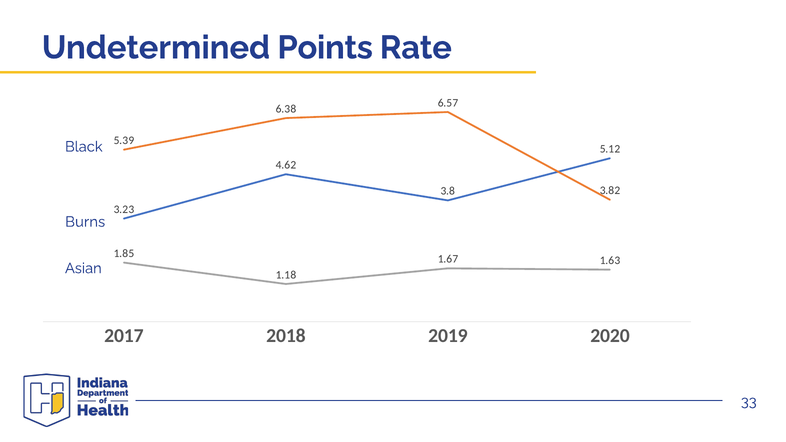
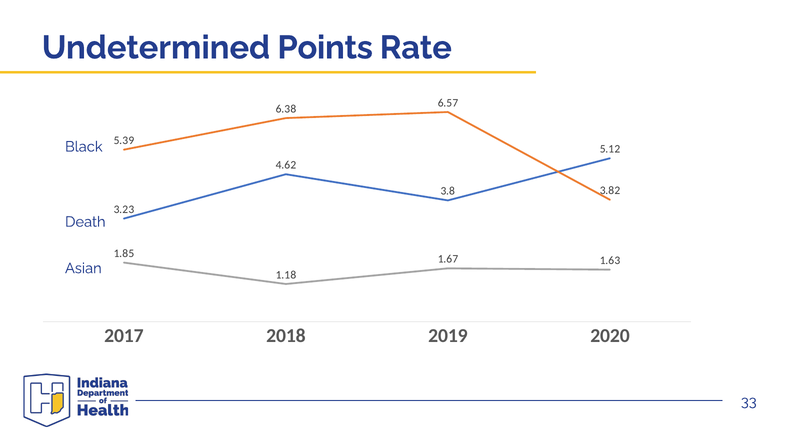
Burns: Burns -> Death
